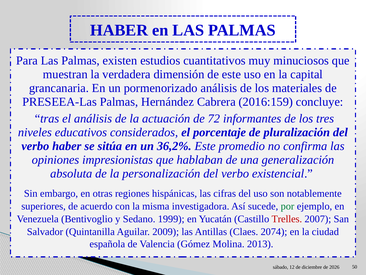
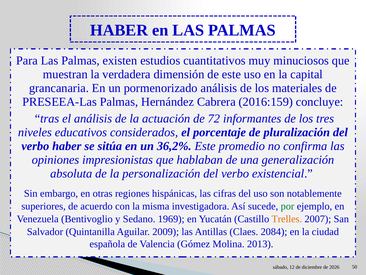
1999: 1999 -> 1969
Trelles colour: red -> orange
2074: 2074 -> 2084
